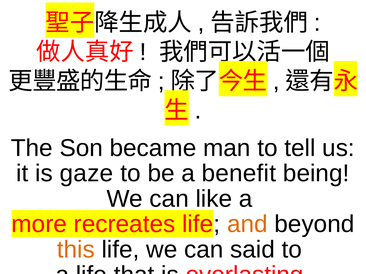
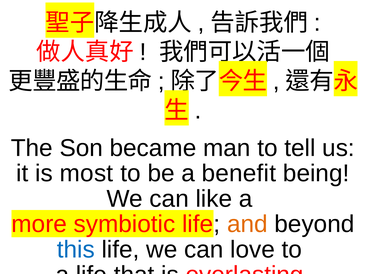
gaze: gaze -> most
recreates: recreates -> symbiotic
this colour: orange -> blue
said: said -> love
